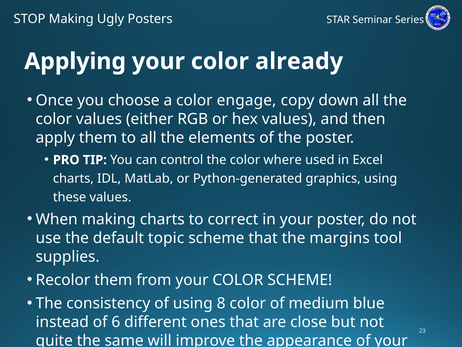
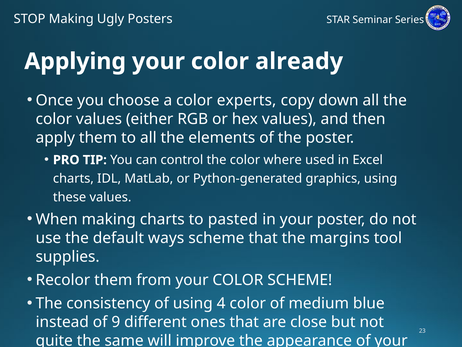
engage: engage -> experts
correct: correct -> pasted
topic: topic -> ways
8: 8 -> 4
6: 6 -> 9
